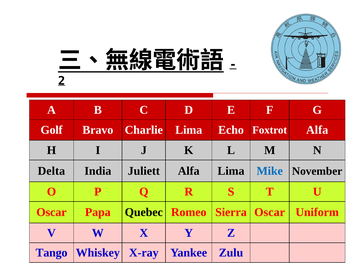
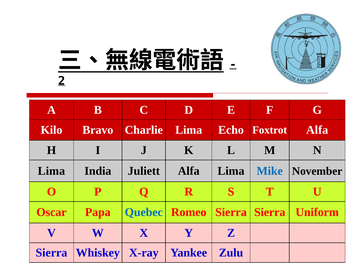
Golf: Golf -> Kilo
Delta at (51, 171): Delta -> Lima
Quebec colour: black -> blue
Sierra Oscar: Oscar -> Sierra
Tango at (52, 252): Tango -> Sierra
